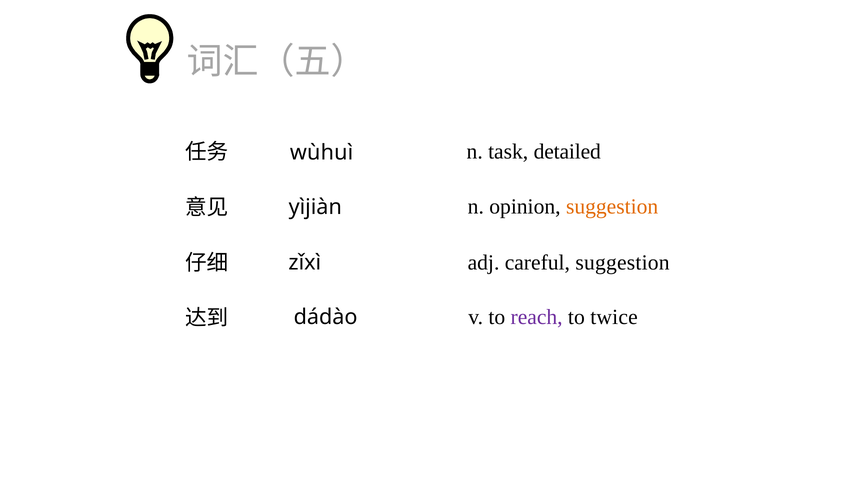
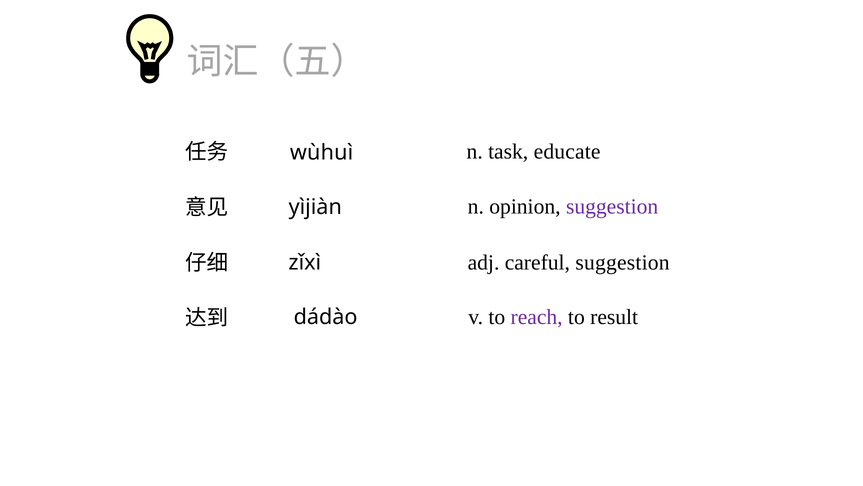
detailed: detailed -> educate
suggestion at (612, 206) colour: orange -> purple
twice: twice -> result
